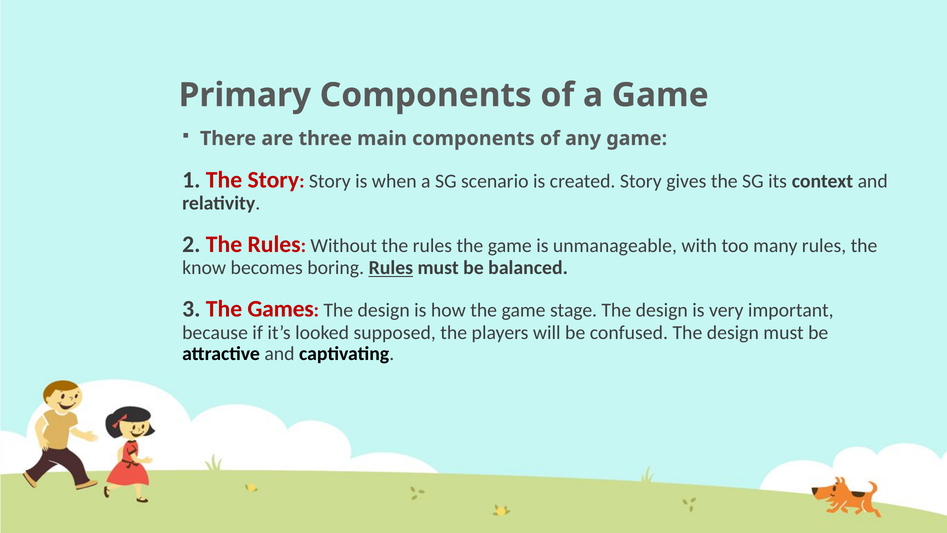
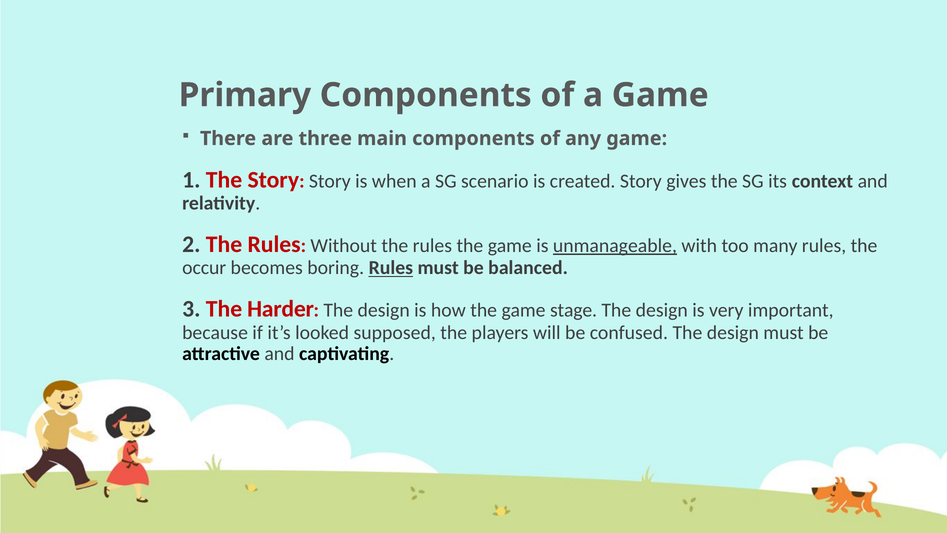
unmanageable underline: none -> present
know: know -> occur
Games: Games -> Harder
